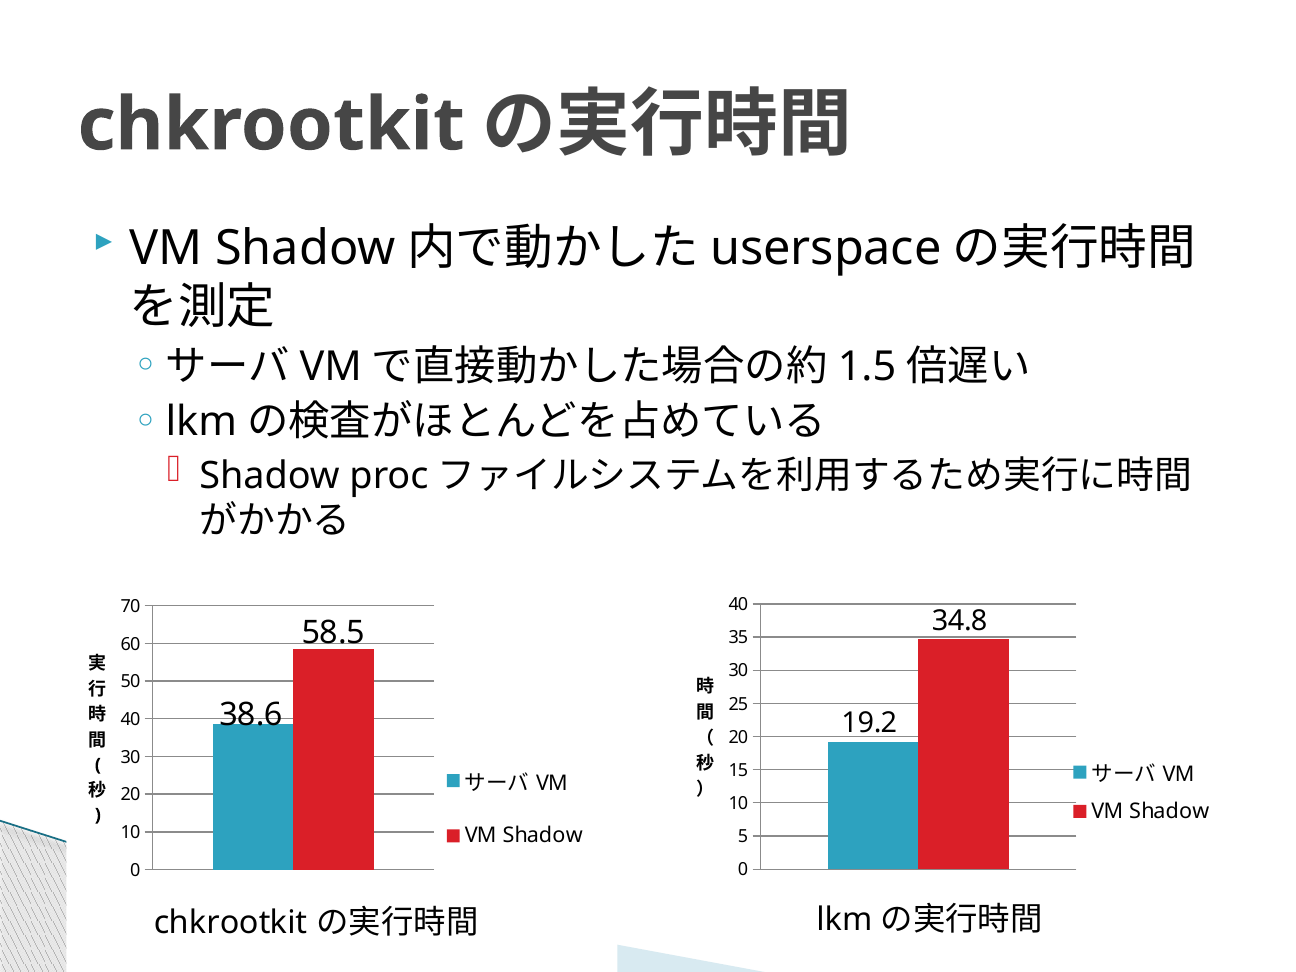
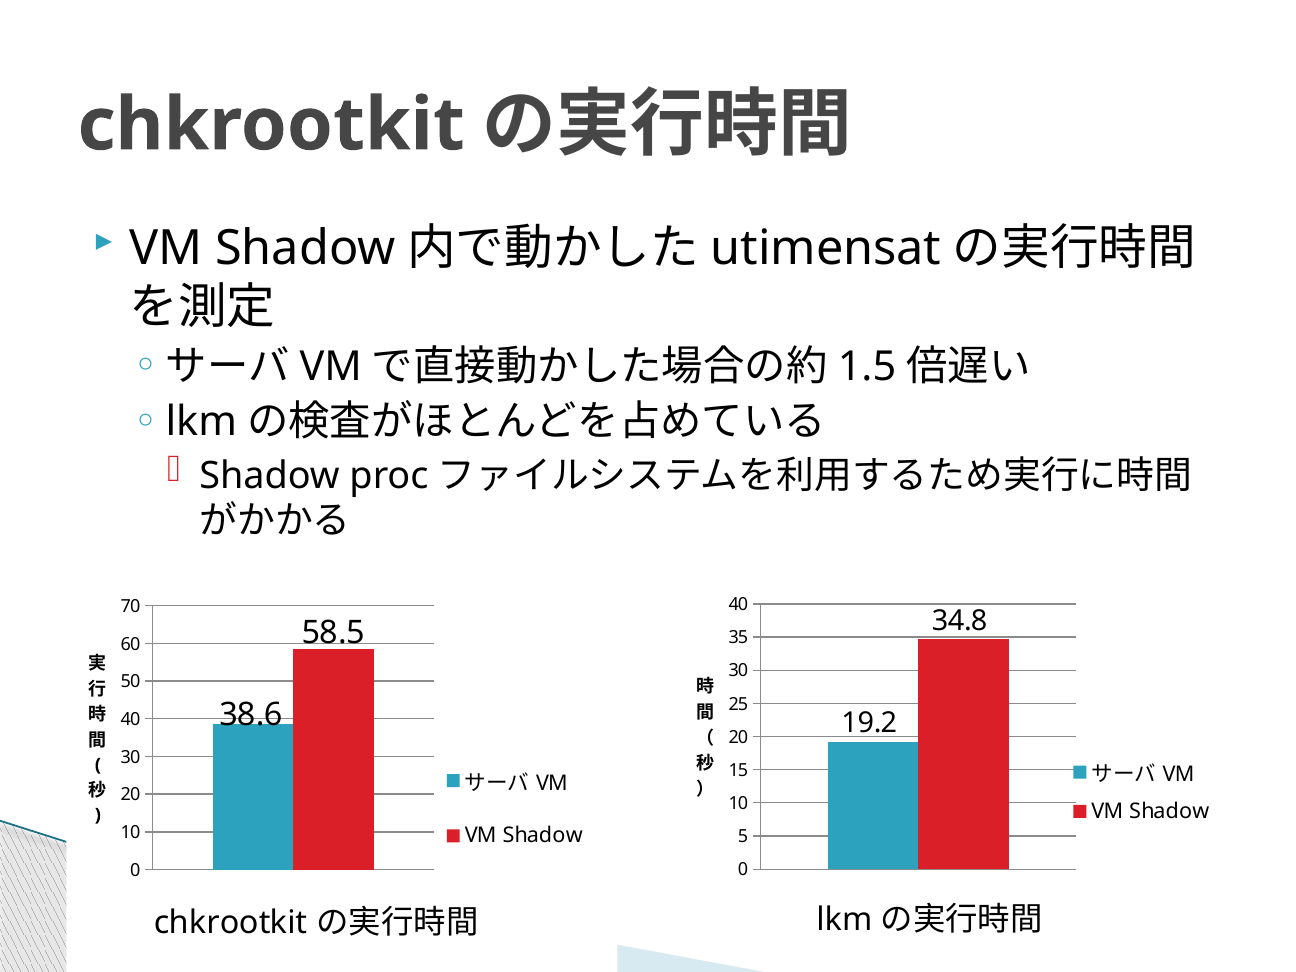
userspace: userspace -> utimensat
